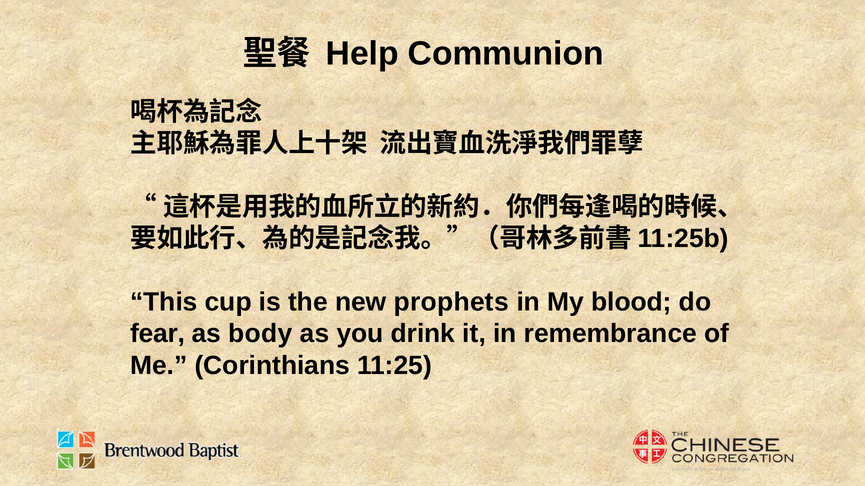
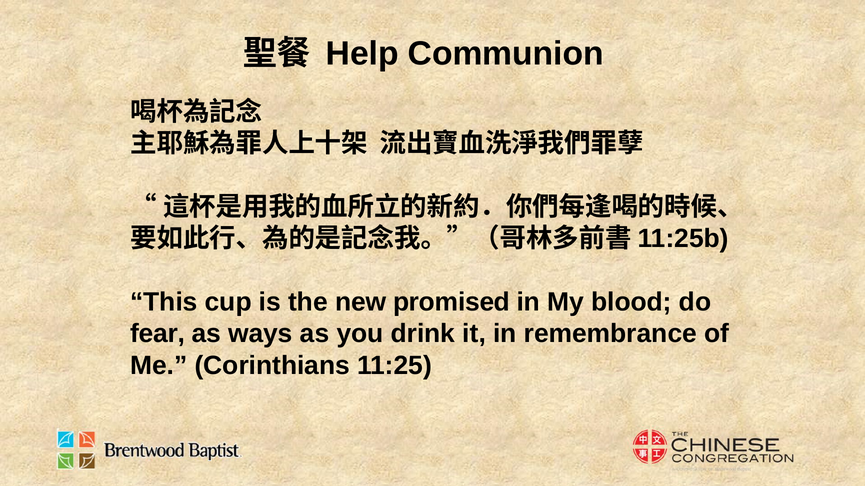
prophets: prophets -> promised
body: body -> ways
